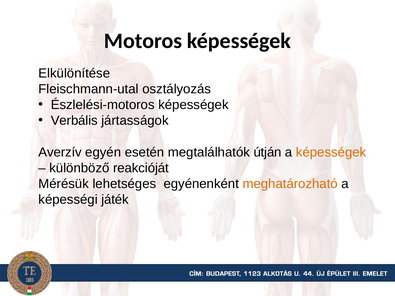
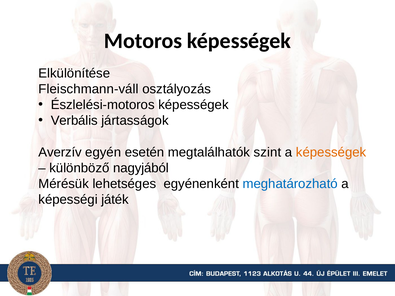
Fleischmann-utal: Fleischmann-utal -> Fleischmann-váll
útján: útján -> szint
reakcióját: reakcióját -> nagyjából
meghatározható colour: orange -> blue
